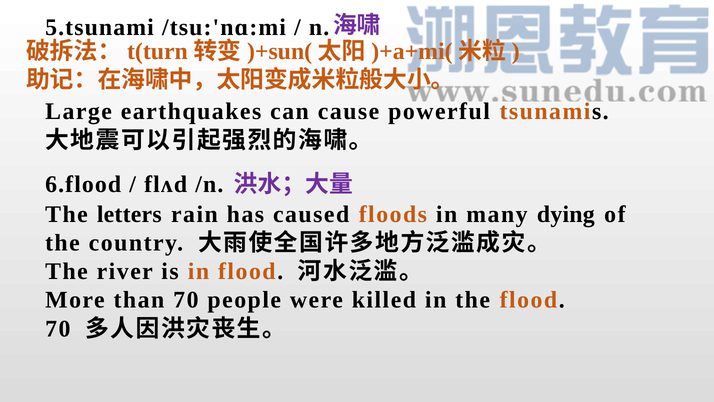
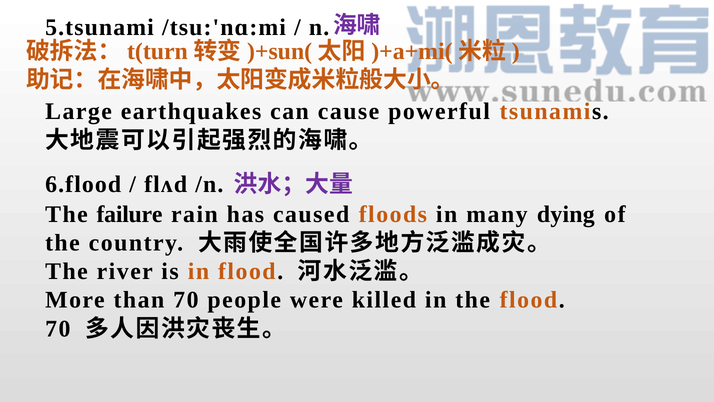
letters: letters -> failure
